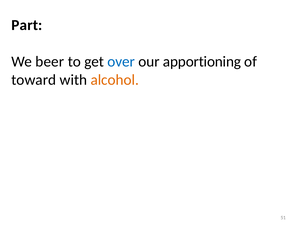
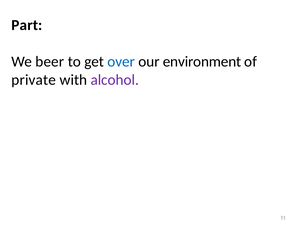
apportioning: apportioning -> environment
toward: toward -> private
alcohol colour: orange -> purple
